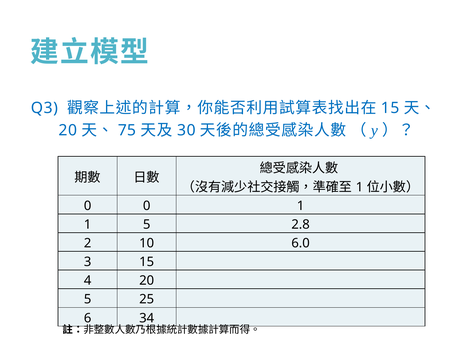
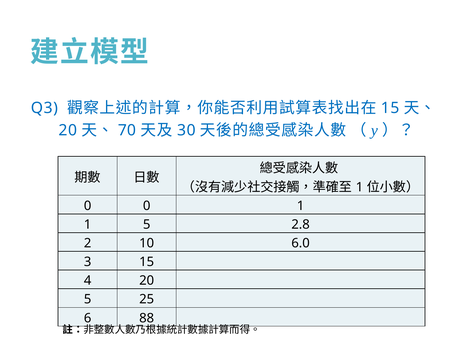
75: 75 -> 70
34: 34 -> 88
